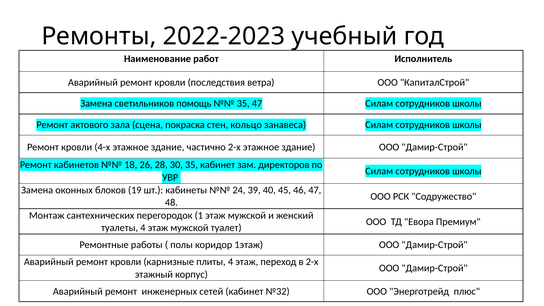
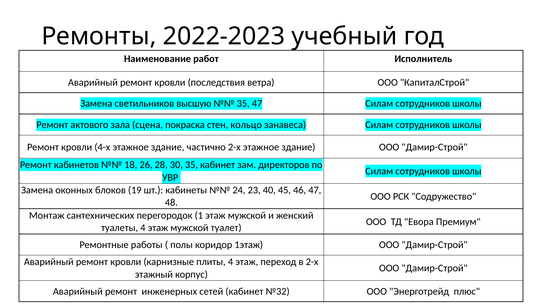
помощь: помощь -> высшую
39: 39 -> 23
